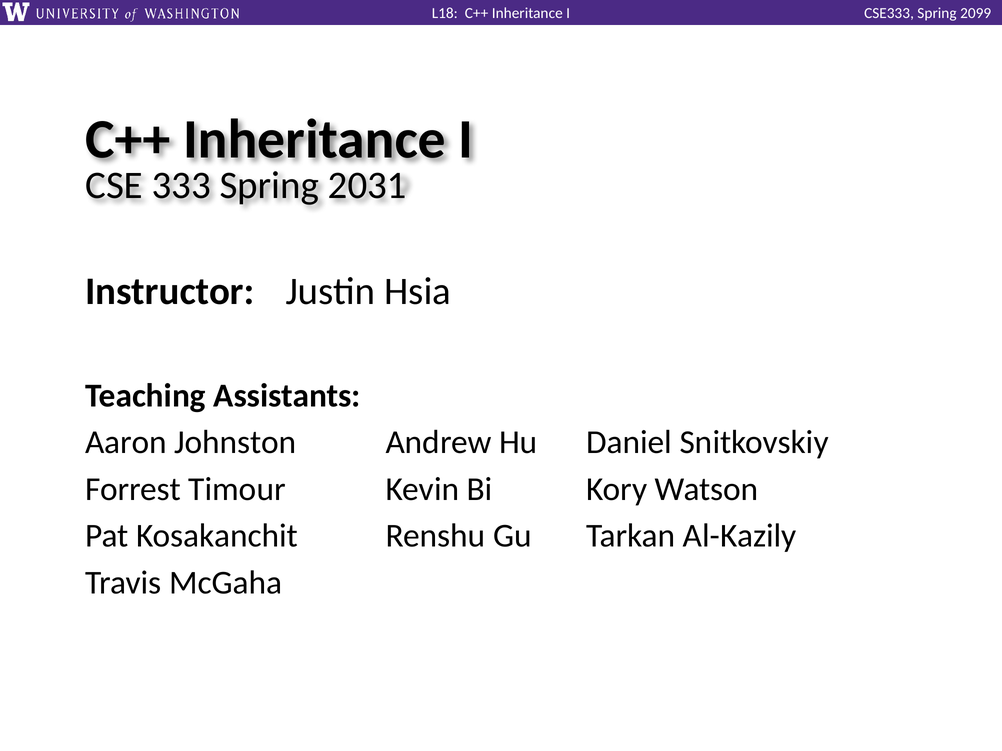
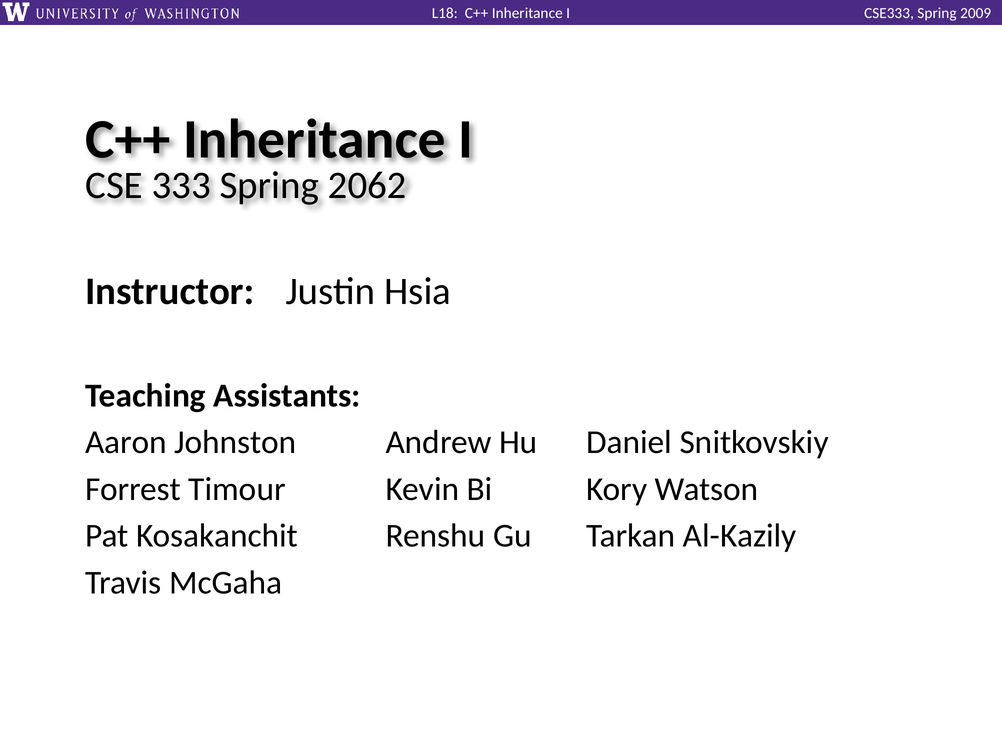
2099: 2099 -> 2009
2031: 2031 -> 2062
